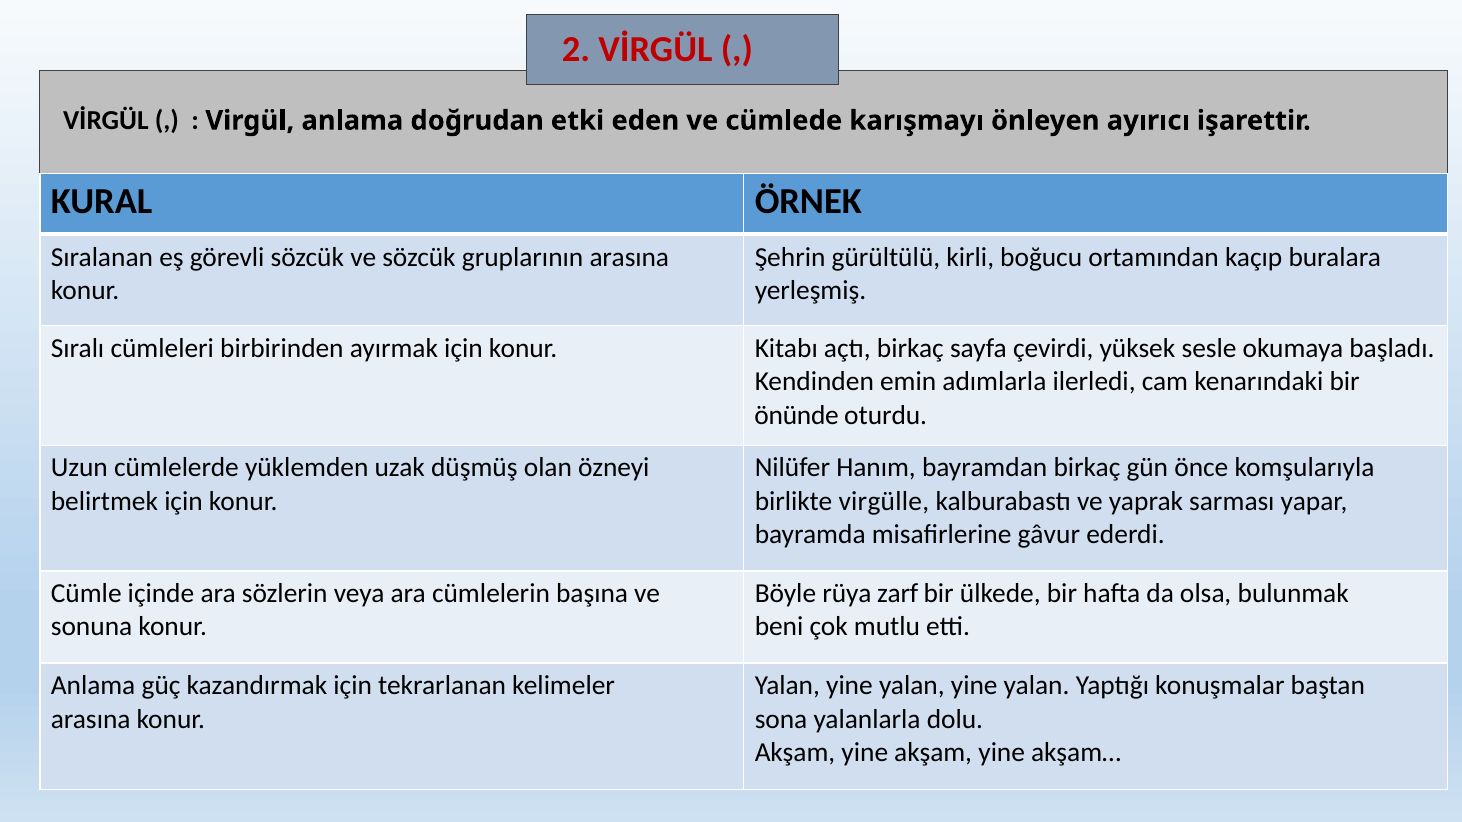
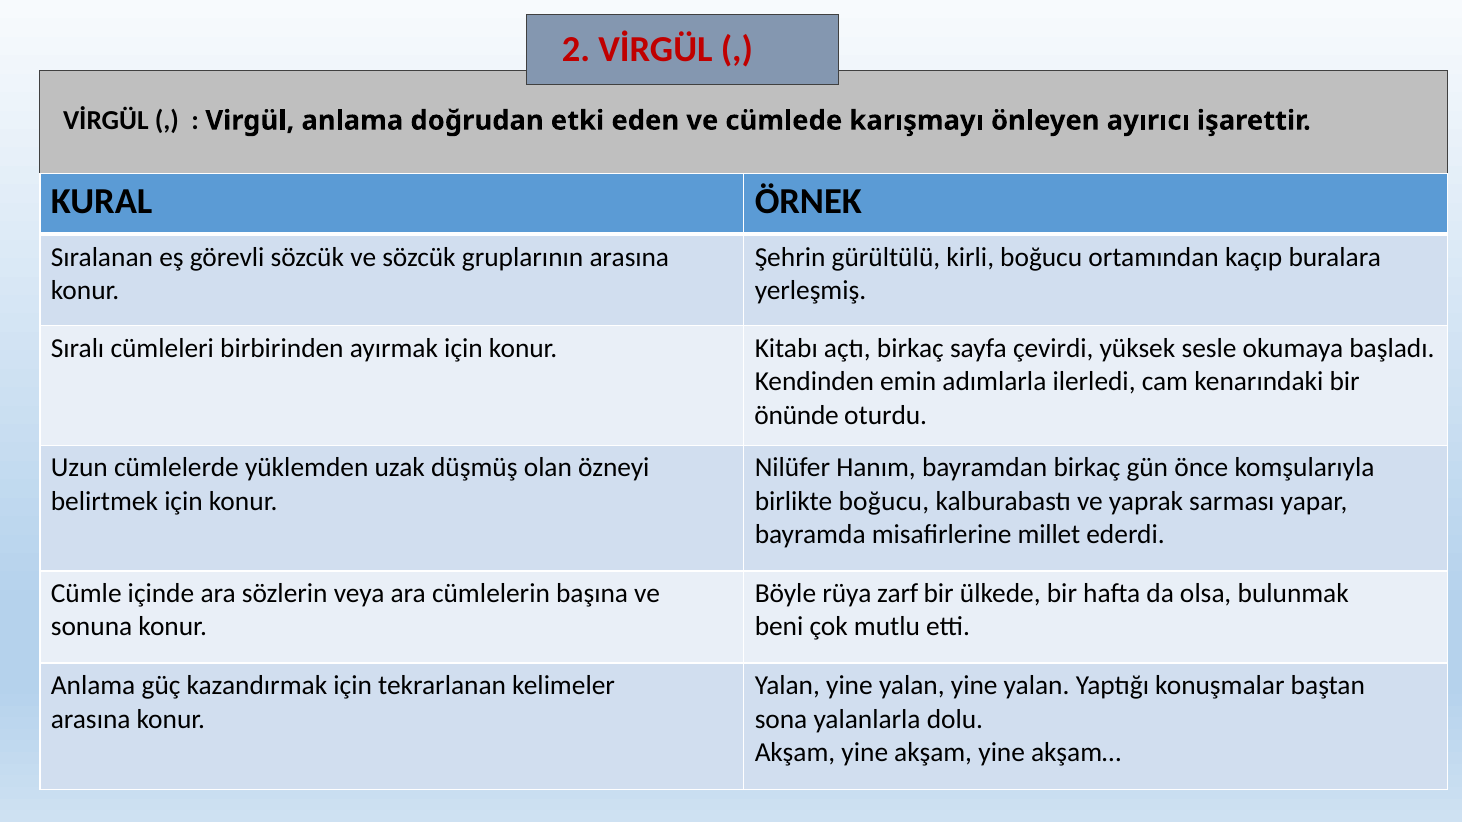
birlikte virgülle: virgülle -> boğucu
gâvur: gâvur -> millet
